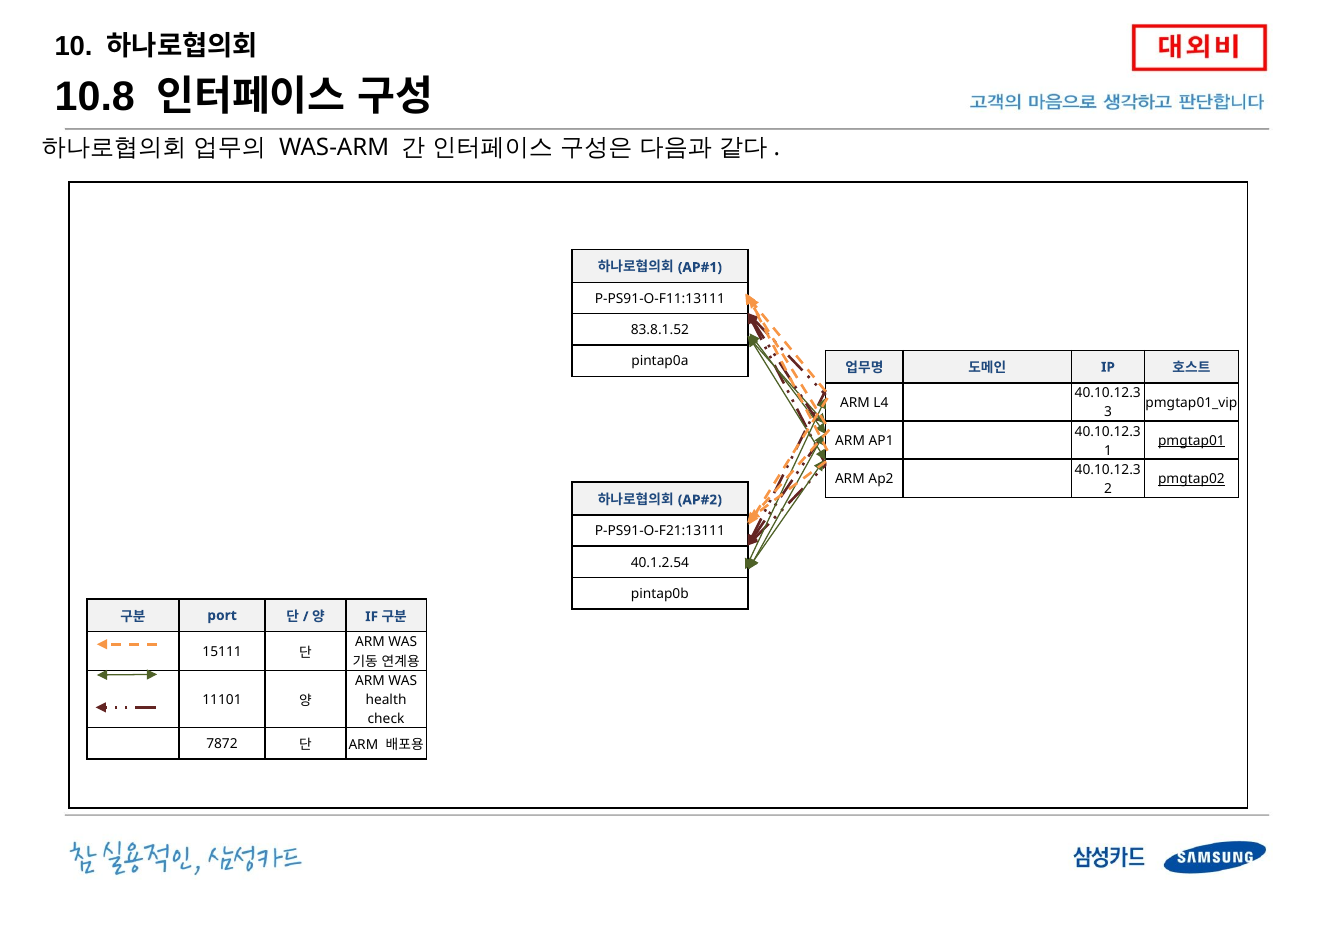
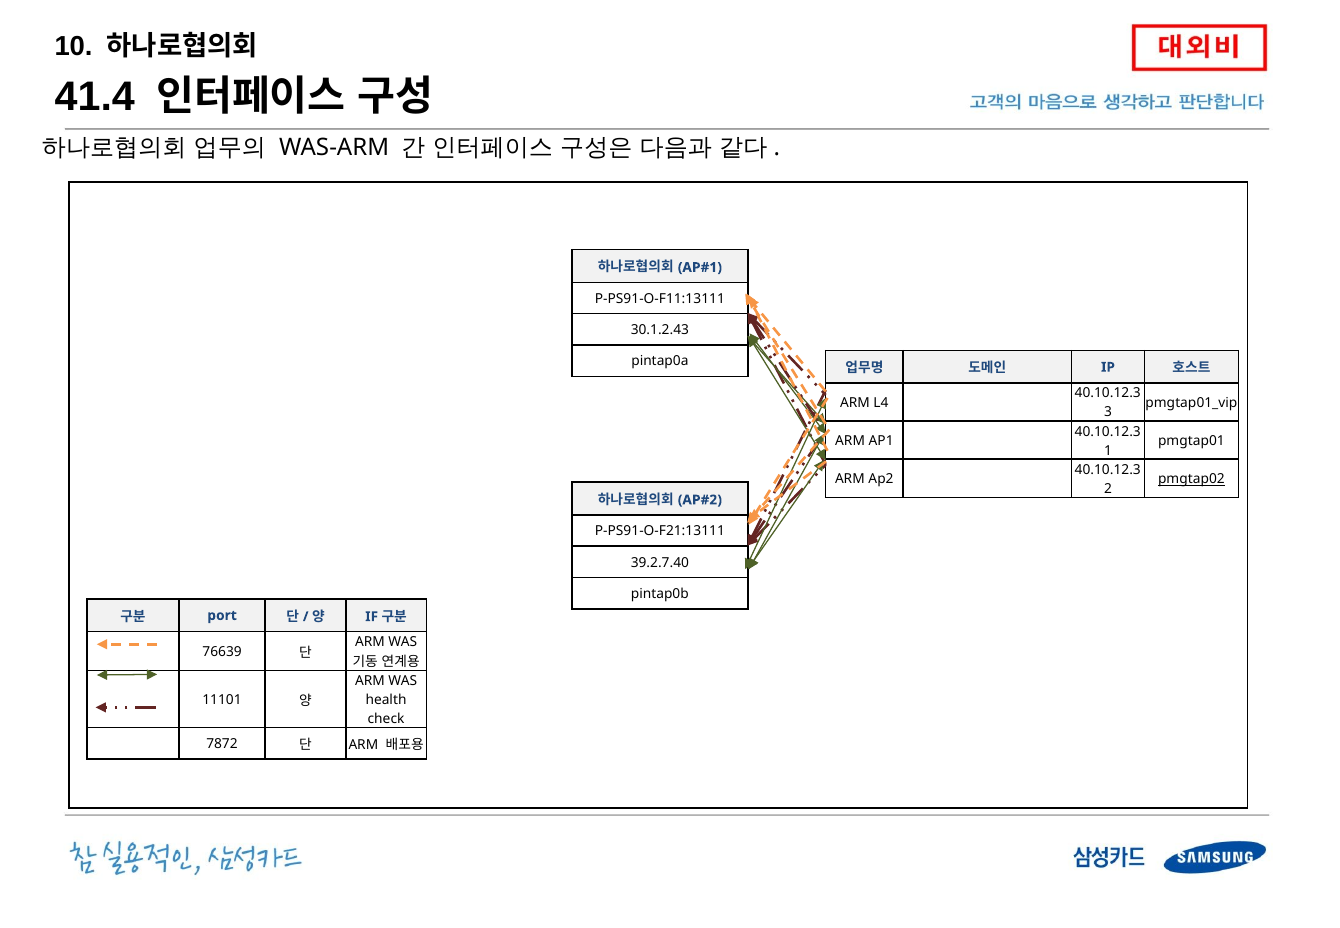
10.8: 10.8 -> 41.4
83.8.1.52: 83.8.1.52 -> 30.1.2.43
pmgtap01 underline: present -> none
40.1.2.54: 40.1.2.54 -> 39.2.7.40
15111: 15111 -> 76639
